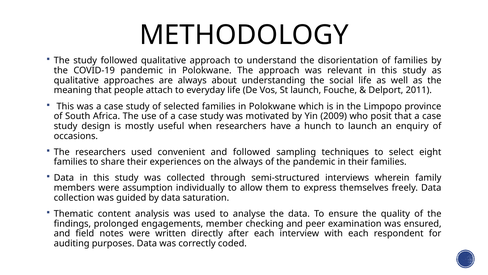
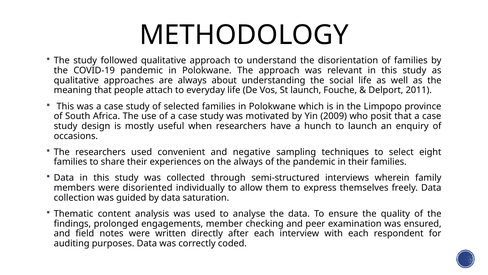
and followed: followed -> negative
assumption: assumption -> disoriented
